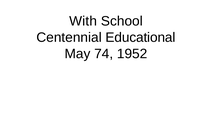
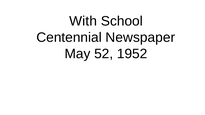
Educational: Educational -> Newspaper
74: 74 -> 52
